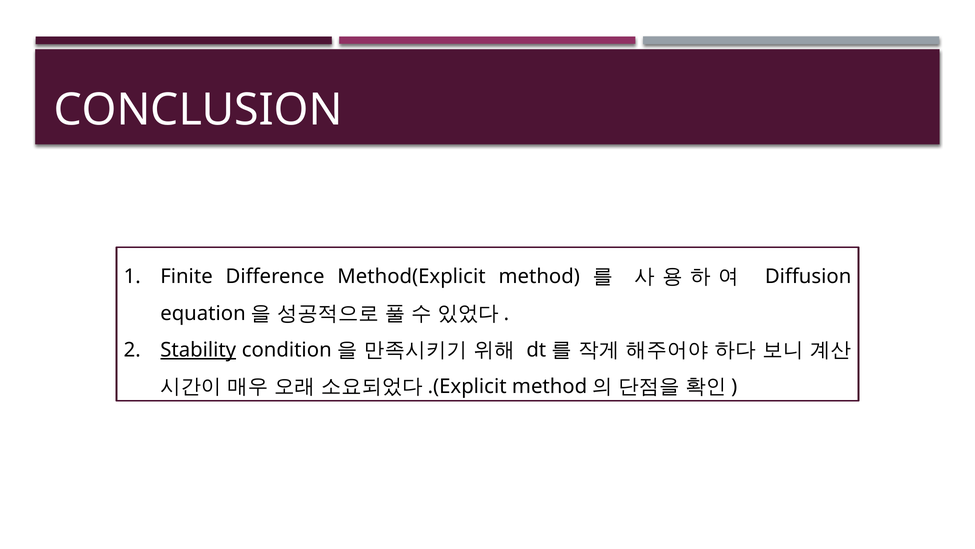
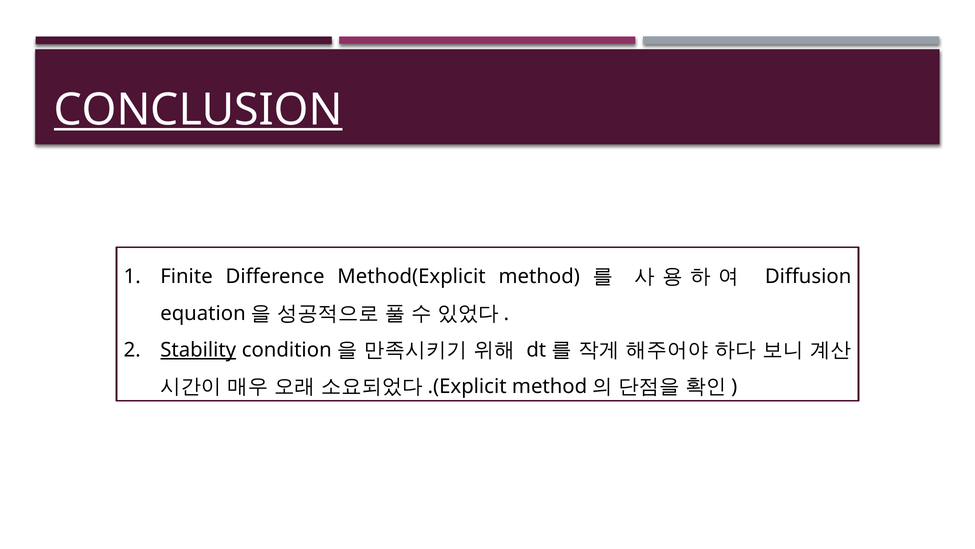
CONCLUSION underline: none -> present
